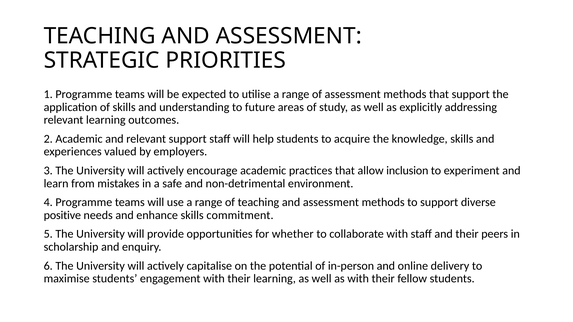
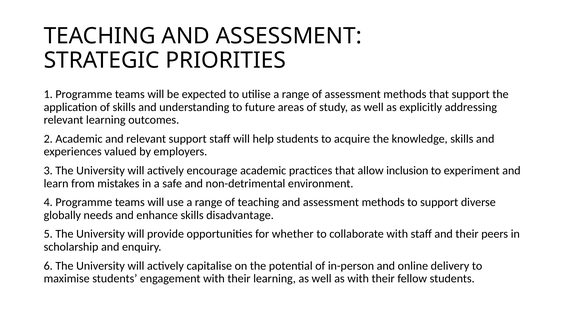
positive: positive -> globally
commitment: commitment -> disadvantage
